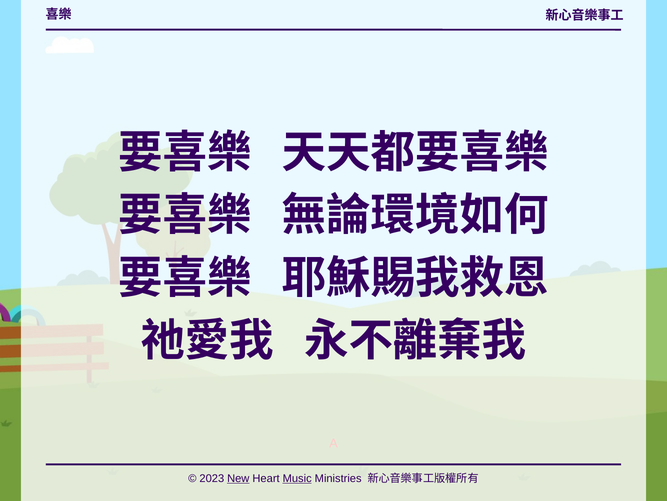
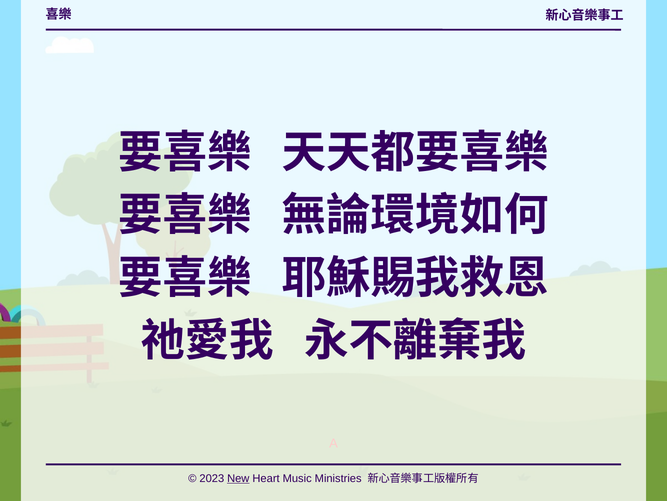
Music underline: present -> none
